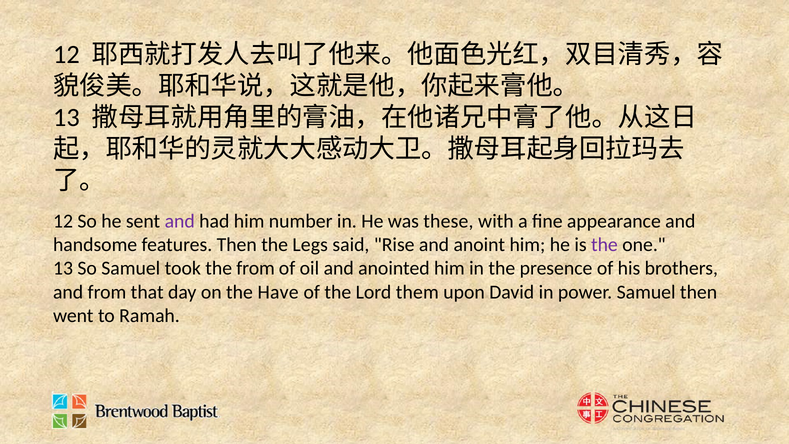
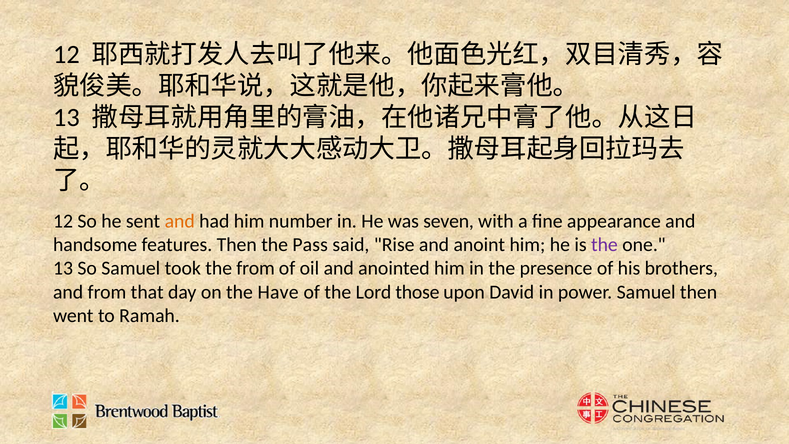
and at (180, 221) colour: purple -> orange
these: these -> seven
Legs: Legs -> Pass
them: them -> those
